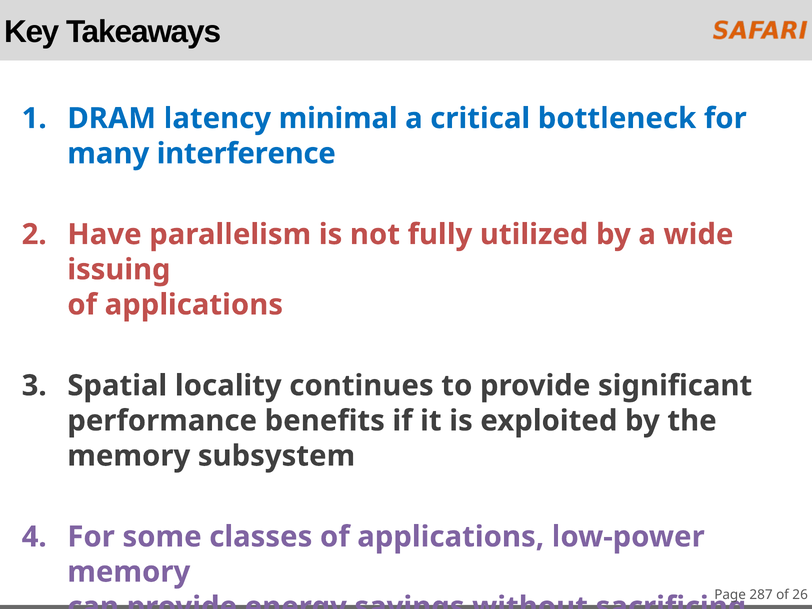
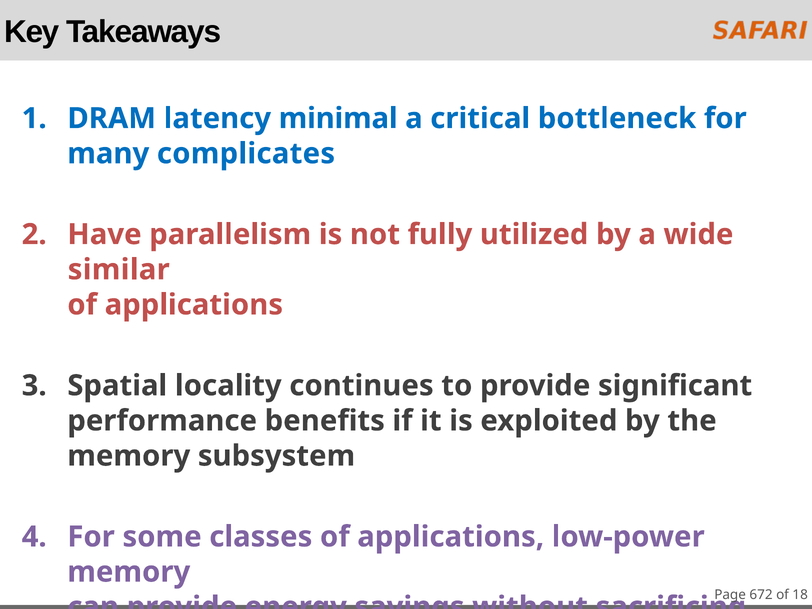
interference: interference -> complicates
issuing: issuing -> similar
287: 287 -> 672
26: 26 -> 18
